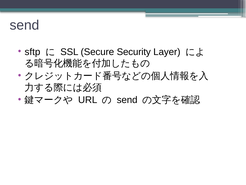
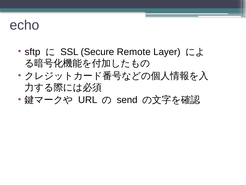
send at (25, 25): send -> echo
Security: Security -> Remote
